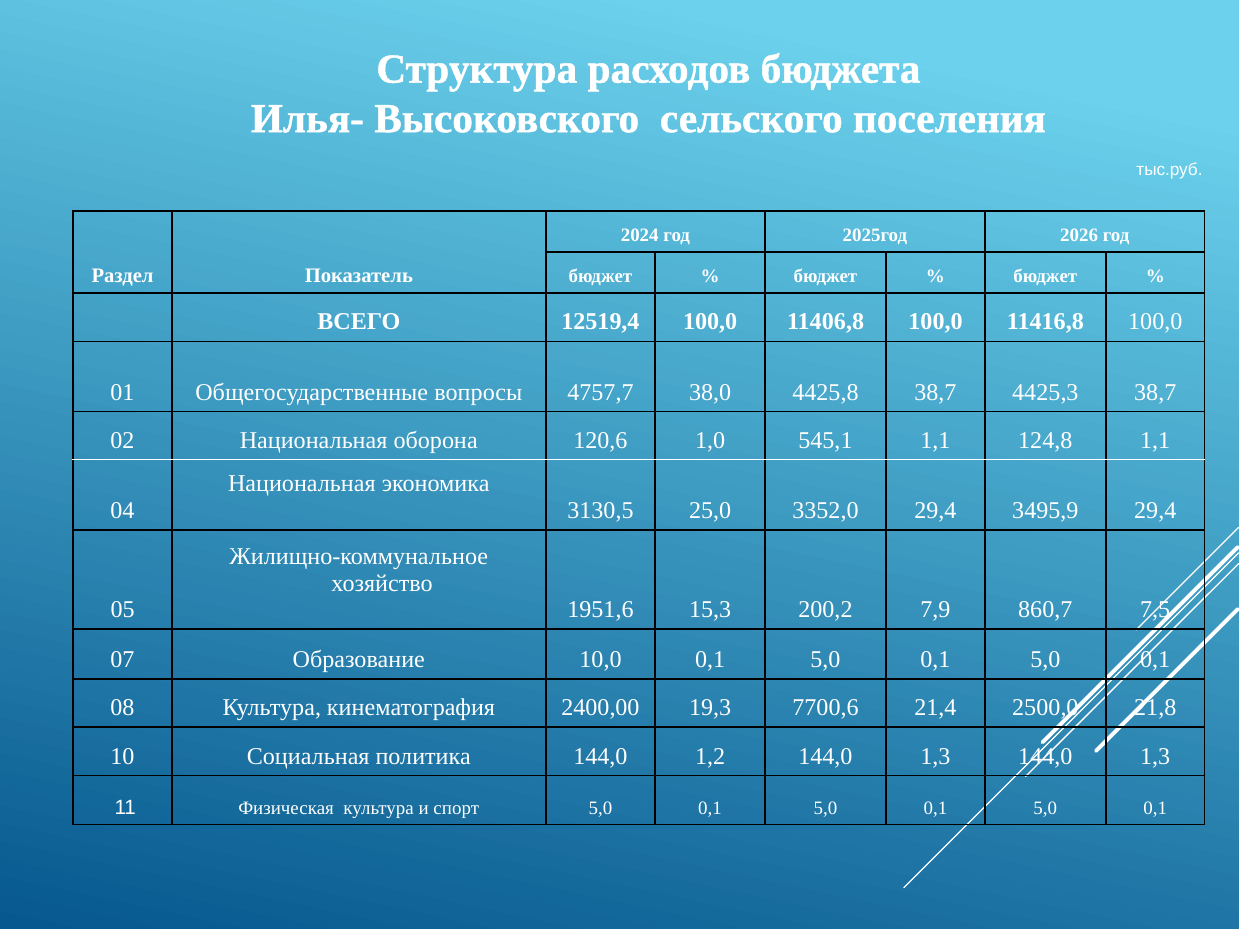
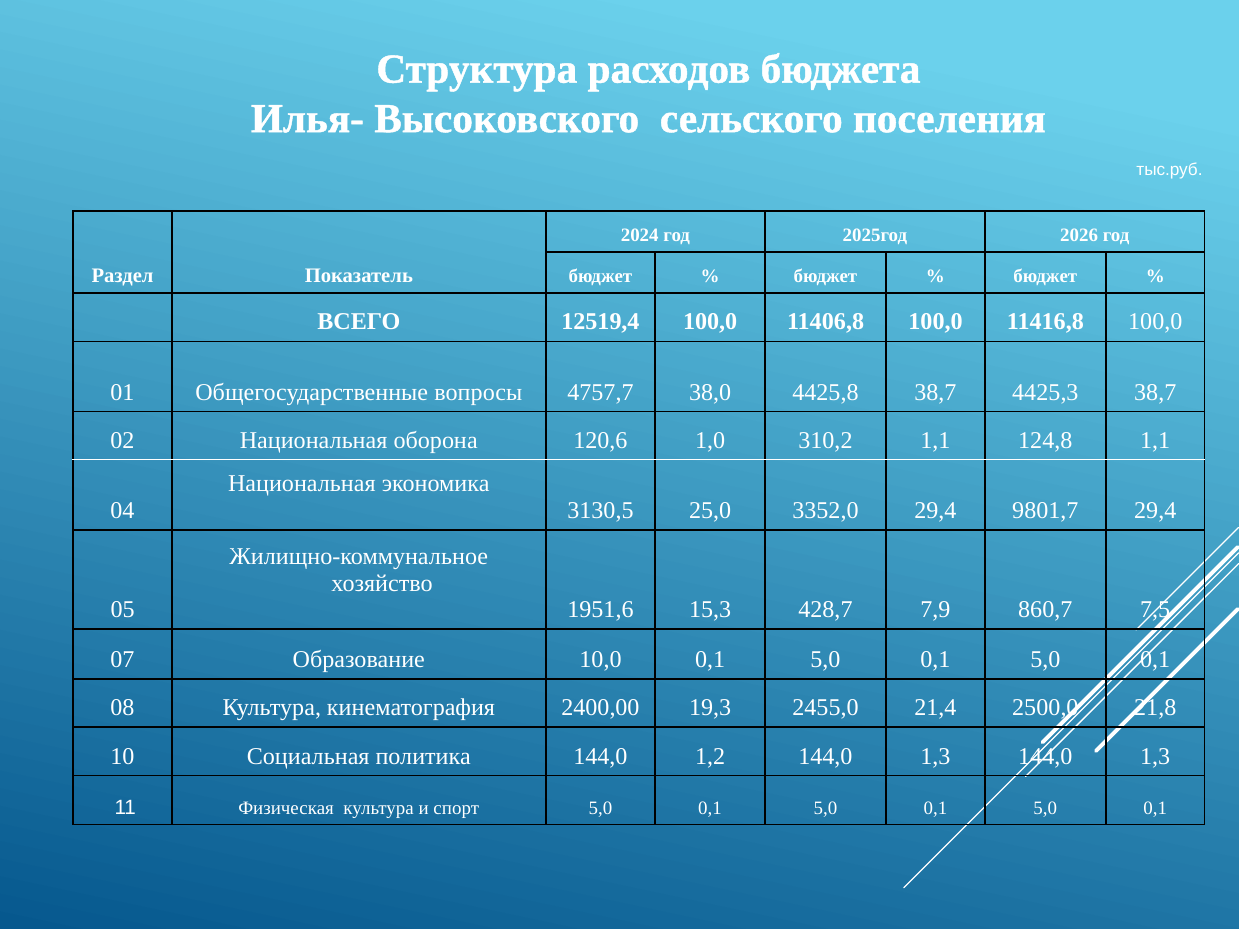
545,1: 545,1 -> 310,2
3495,9: 3495,9 -> 9801,7
200,2: 200,2 -> 428,7
7700,6: 7700,6 -> 2455,0
